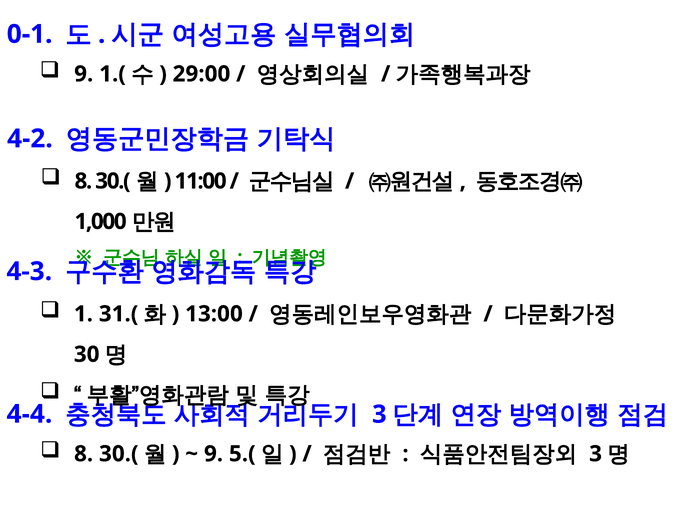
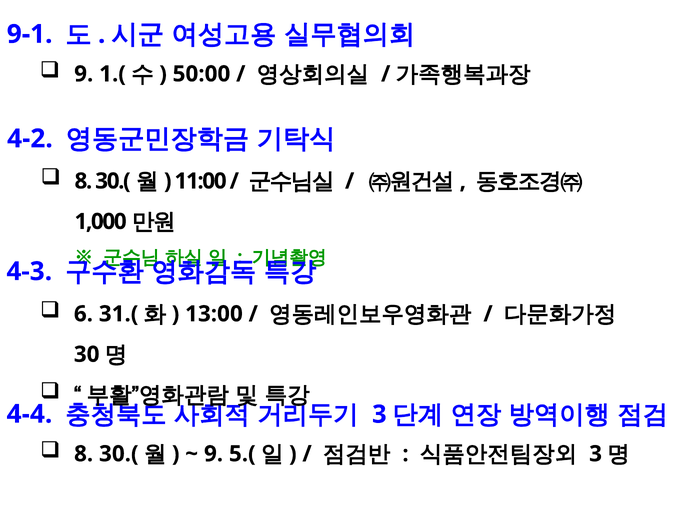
0-1: 0-1 -> 9-1
29:00: 29:00 -> 50:00
1: 1 -> 6
